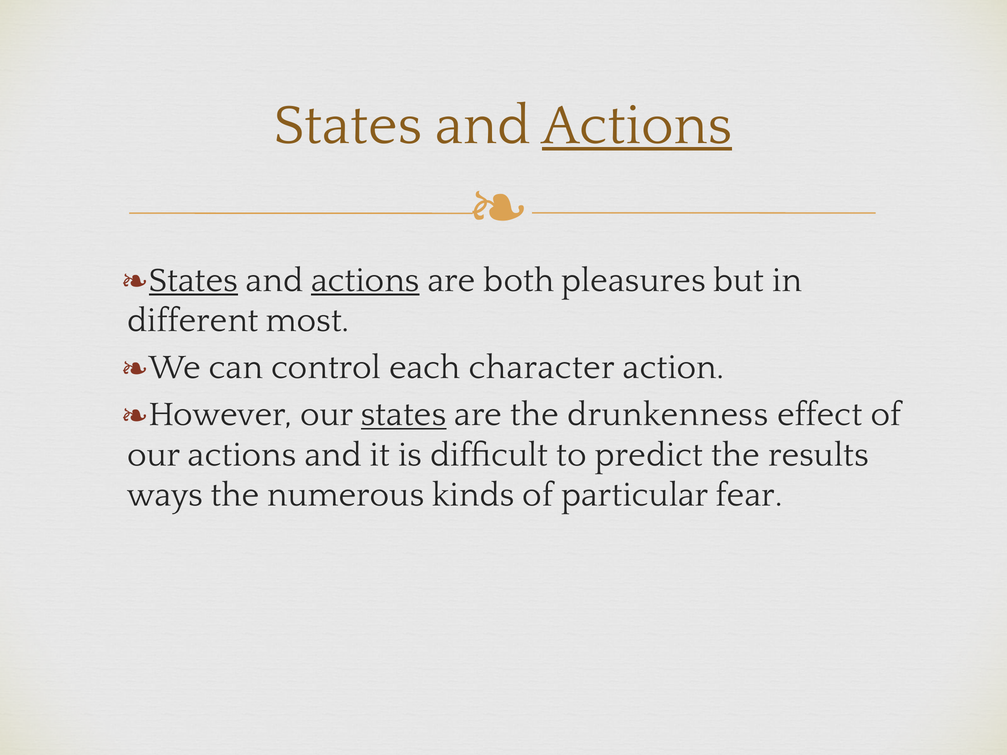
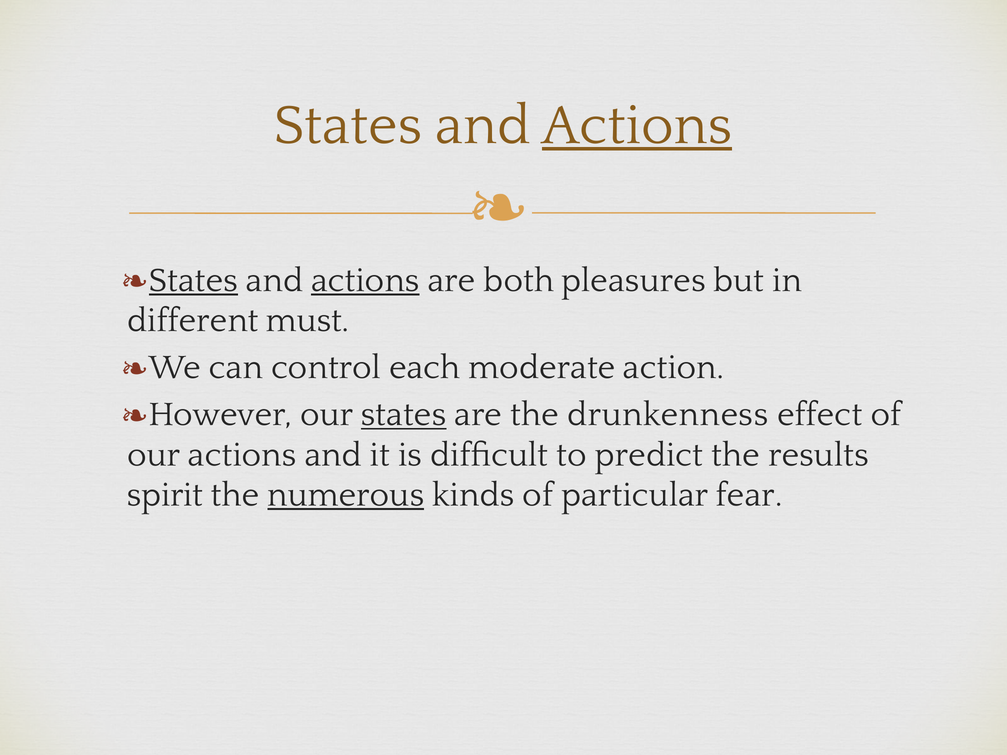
most: most -> must
character: character -> moderate
ways: ways -> spirit
numerous underline: none -> present
